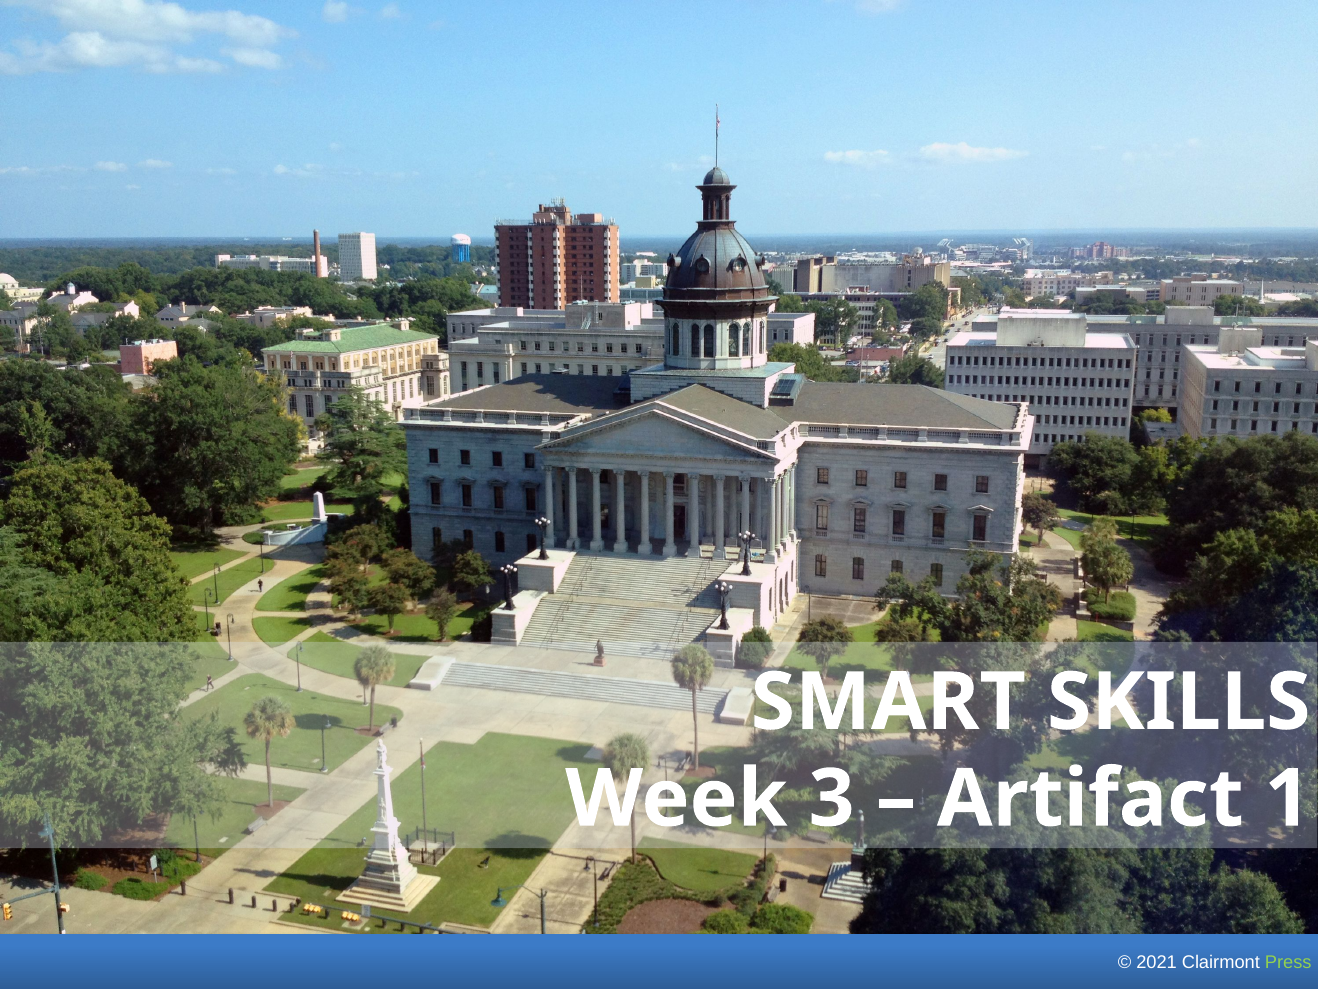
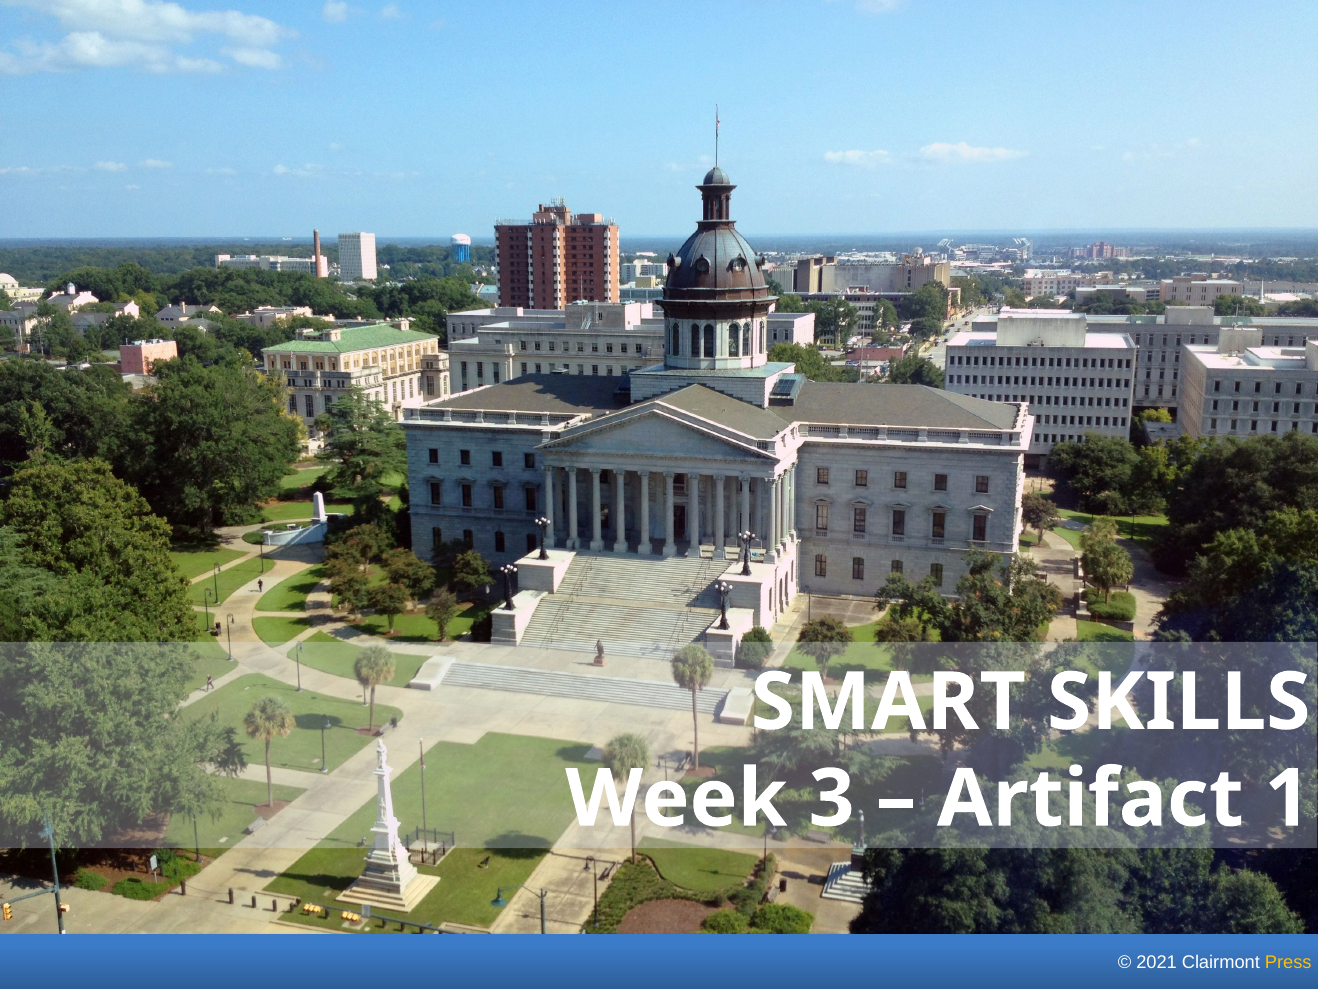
Press colour: light green -> yellow
